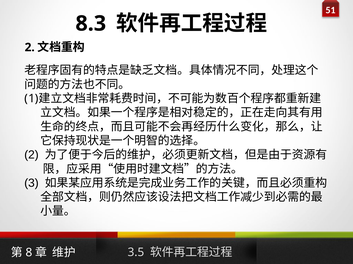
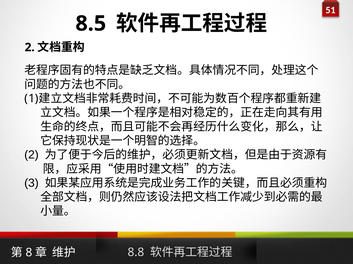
8.3: 8.3 -> 8.5
3.5: 3.5 -> 8.8
